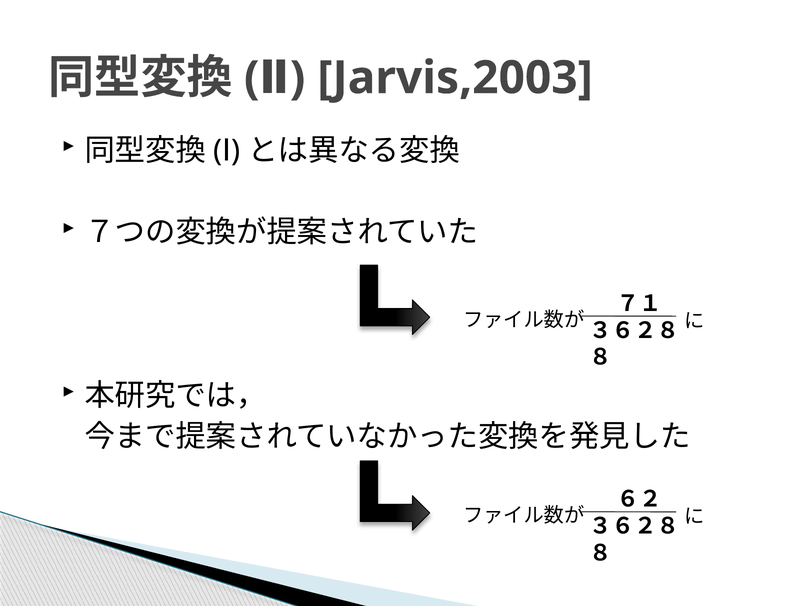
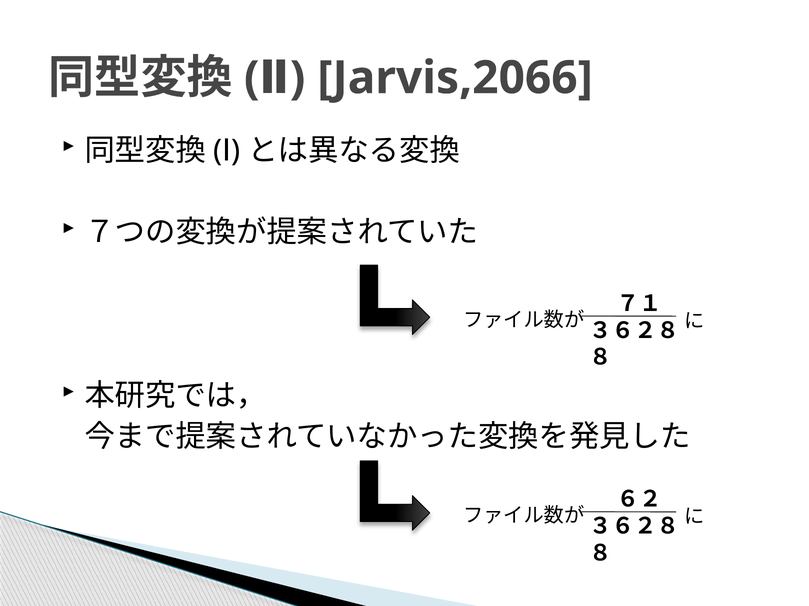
Jarvis,2003: Jarvis,2003 -> Jarvis,2066
